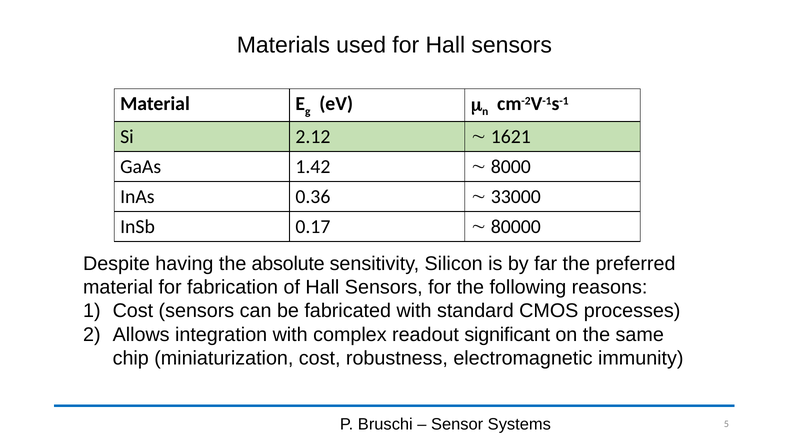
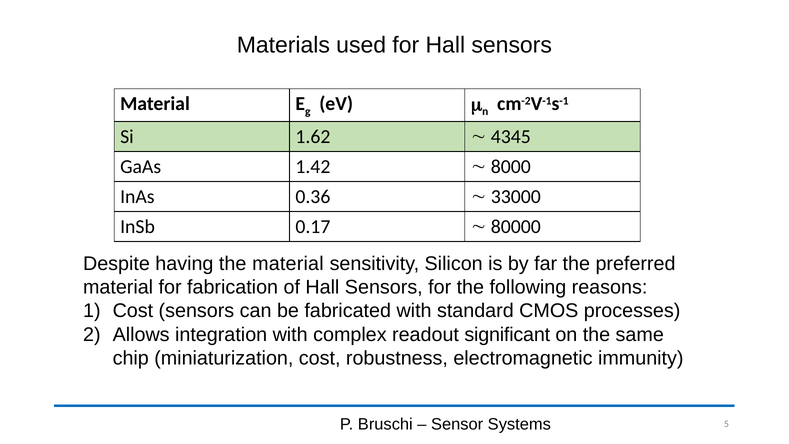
2.12: 2.12 -> 1.62
1621: 1621 -> 4345
the absolute: absolute -> material
